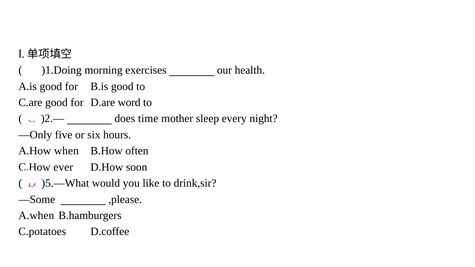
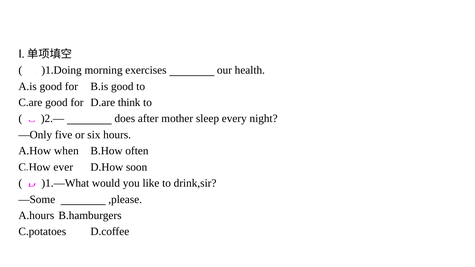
word: word -> think
time: time -> after
)5.—What: )5.—What -> )1.—What
A.when: A.when -> A.hours
